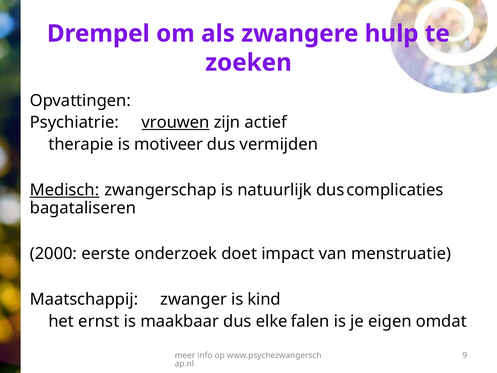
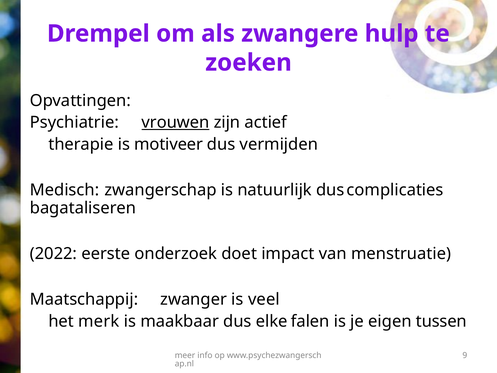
Medisch underline: present -> none
2000: 2000 -> 2022
kind: kind -> veel
ernst: ernst -> merk
omdat: omdat -> tussen
